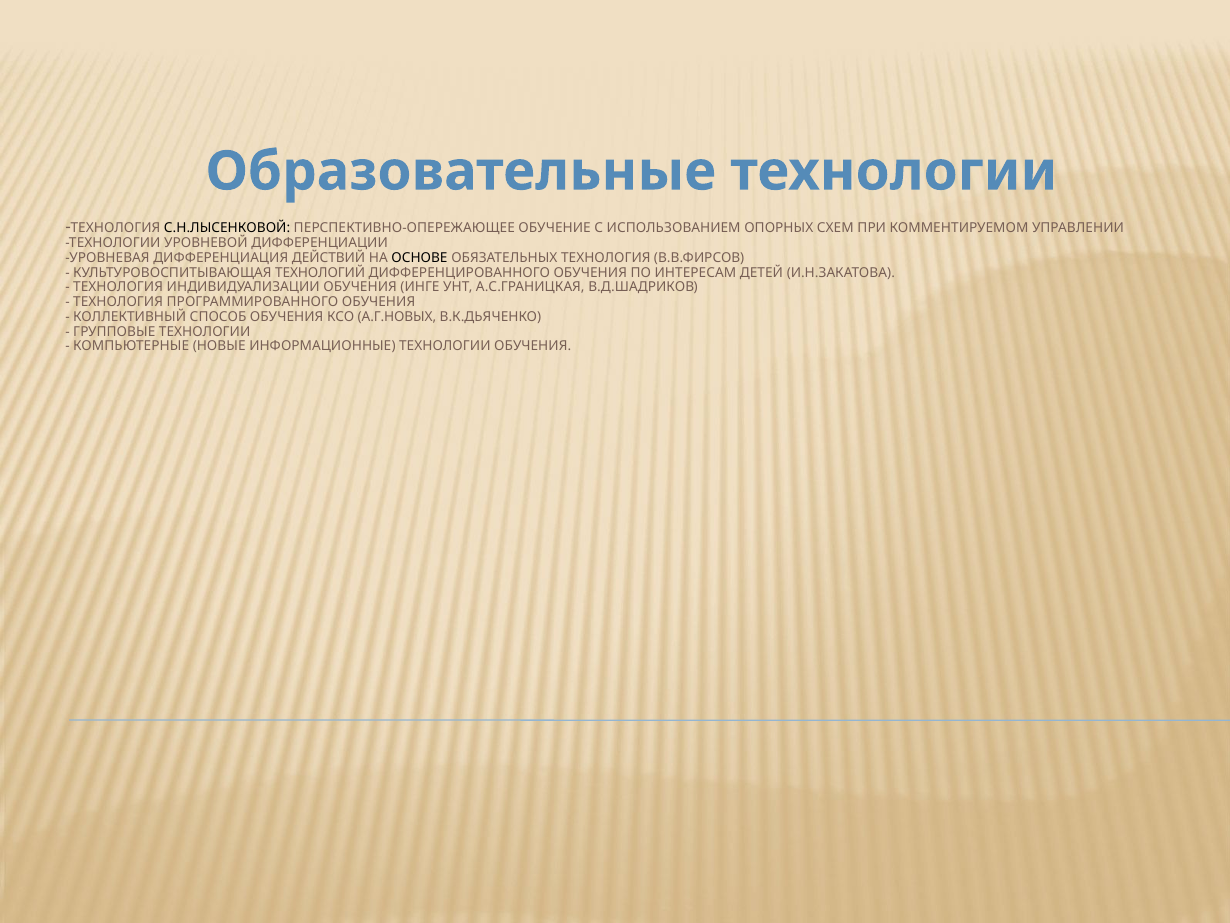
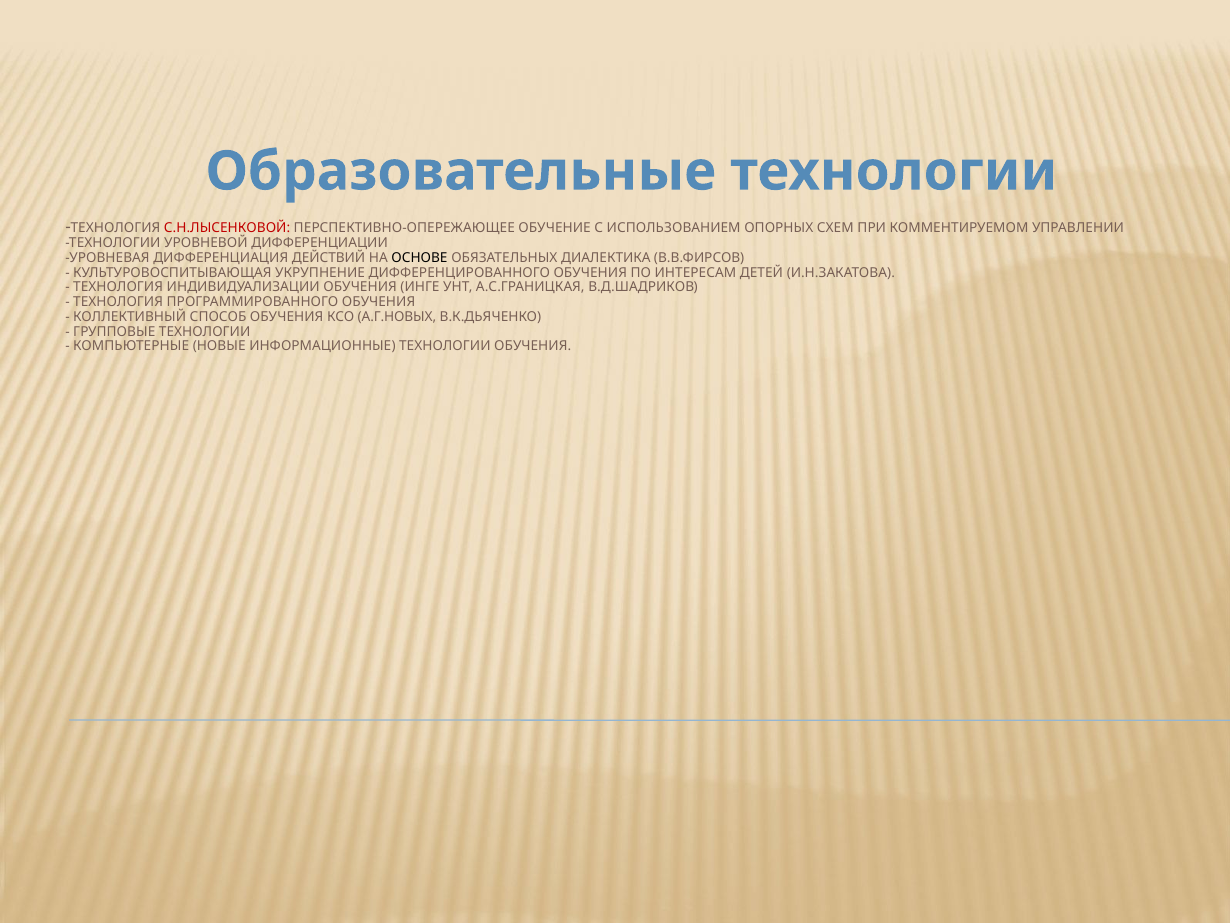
С.Н.ЛЫСЕНКОВОЙ colour: black -> red
ОБЯЗАТЕЛЬНЫХ ТЕХНОЛОГИЯ: ТЕХНОЛОГИЯ -> ДИАЛЕКТИКА
ТЕХНОЛОГИЙ: ТЕХНОЛОГИЙ -> УКРУПНЕНИЕ
